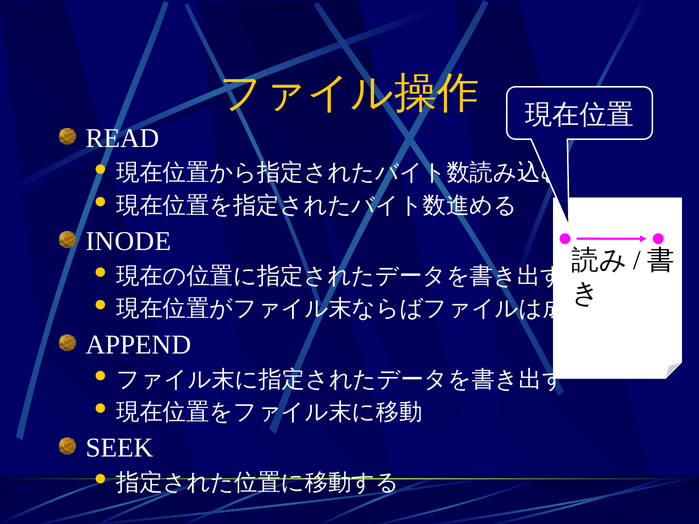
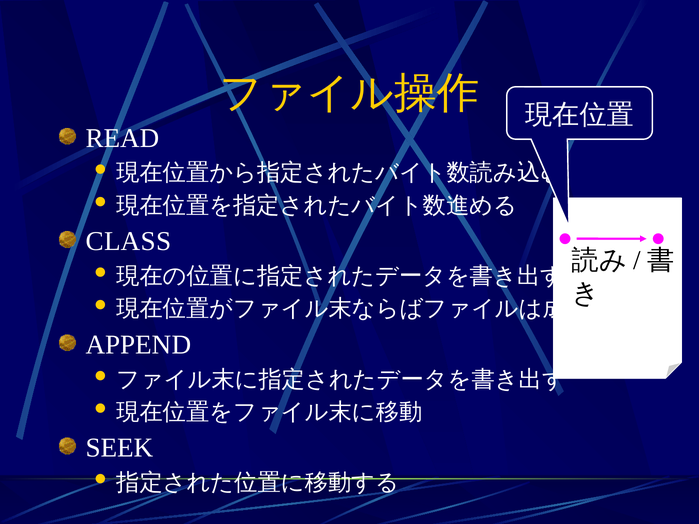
INODE: INODE -> CLASS
